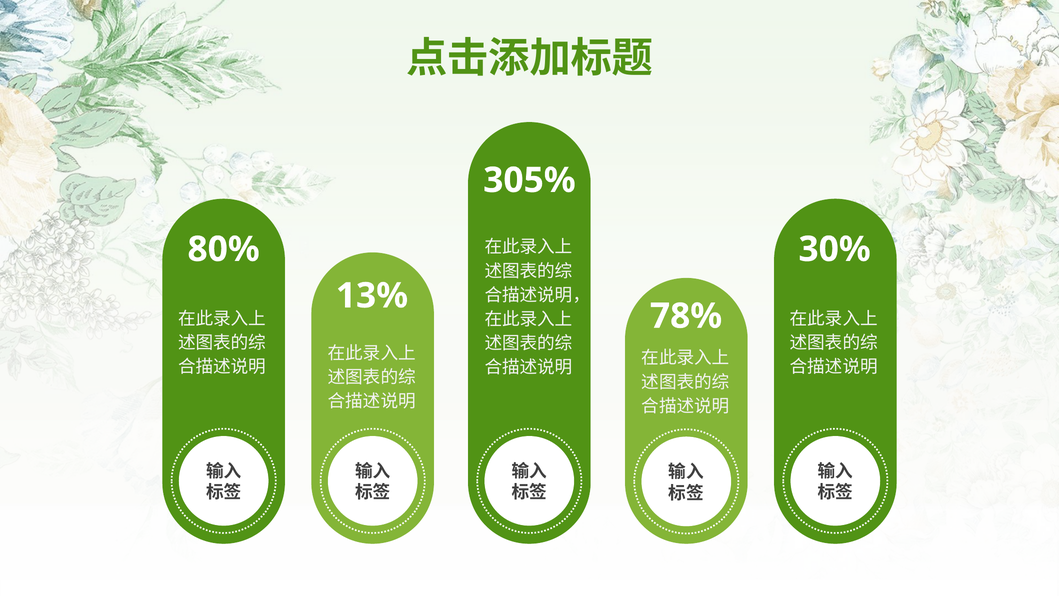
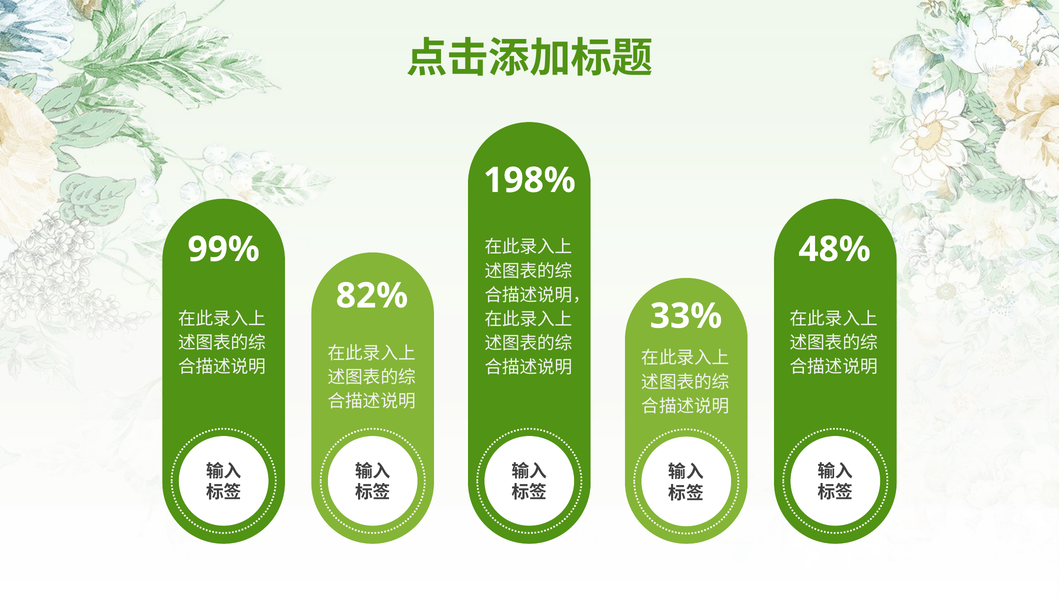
305%: 305% -> 198%
80%: 80% -> 99%
30%: 30% -> 48%
13%: 13% -> 82%
78%: 78% -> 33%
